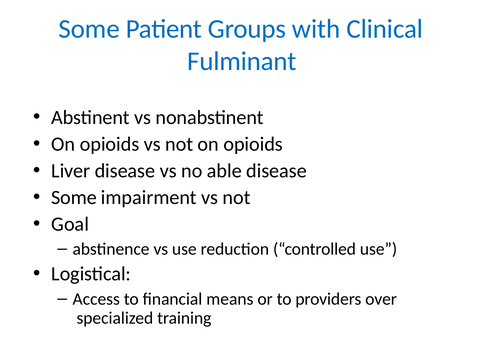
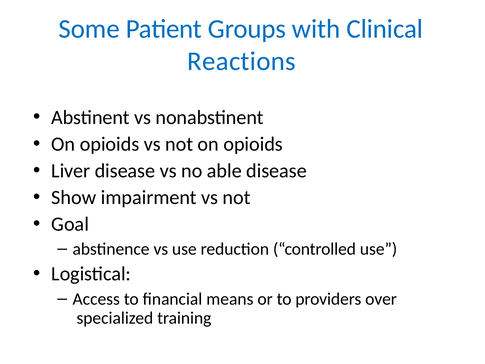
Fulminant: Fulminant -> Reactions
Some at (74, 197): Some -> Show
